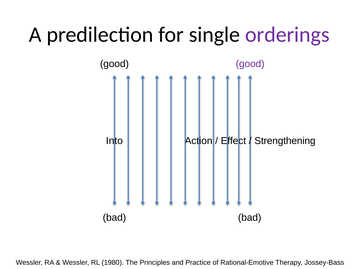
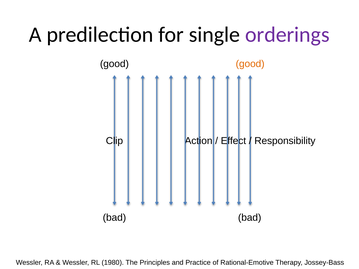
good at (250, 64) colour: purple -> orange
Into: Into -> Clip
Strengthening: Strengthening -> Responsibility
